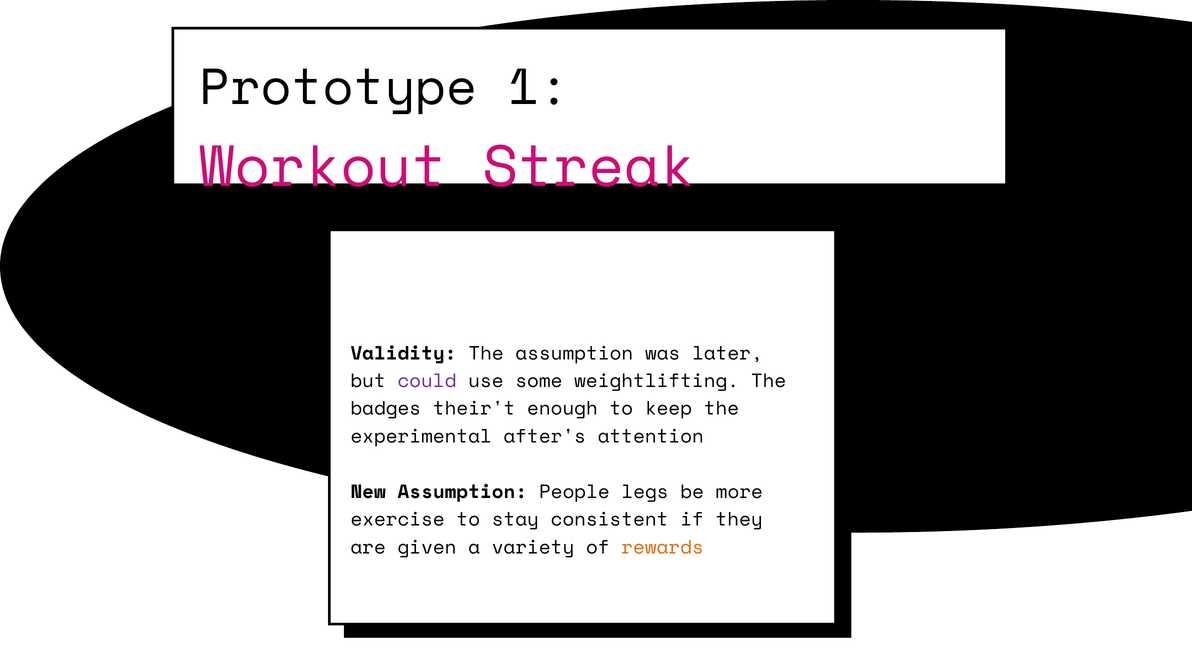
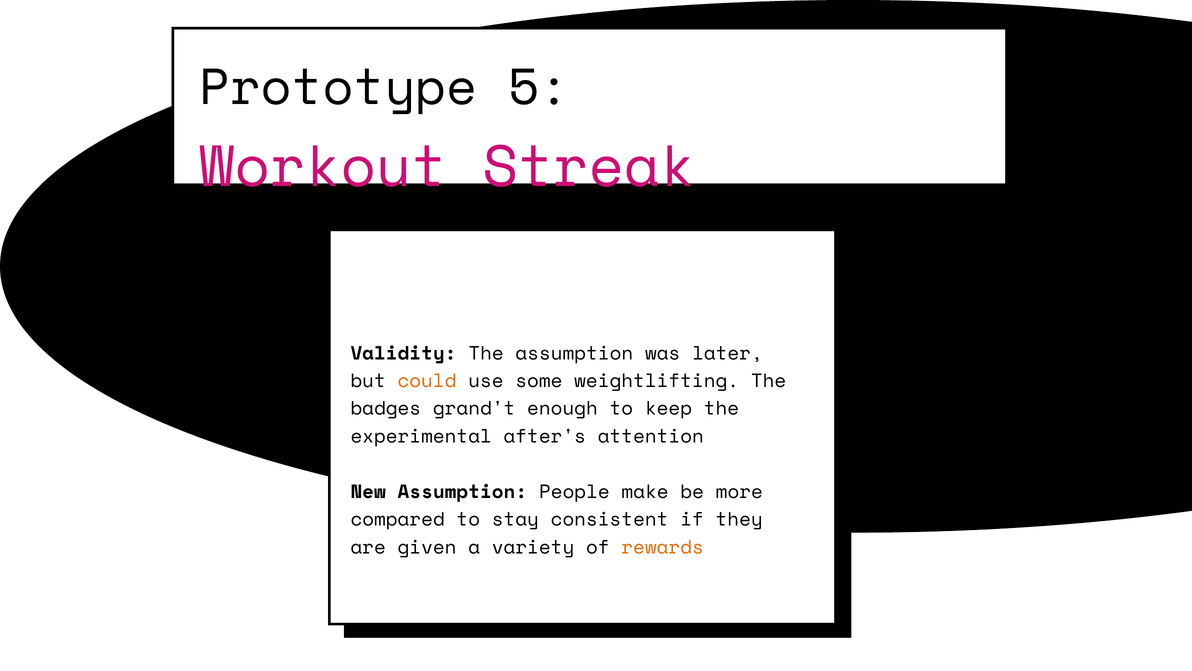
1: 1 -> 5
could colour: purple -> orange
their't: their't -> grand't
legs: legs -> make
exercise: exercise -> compared
